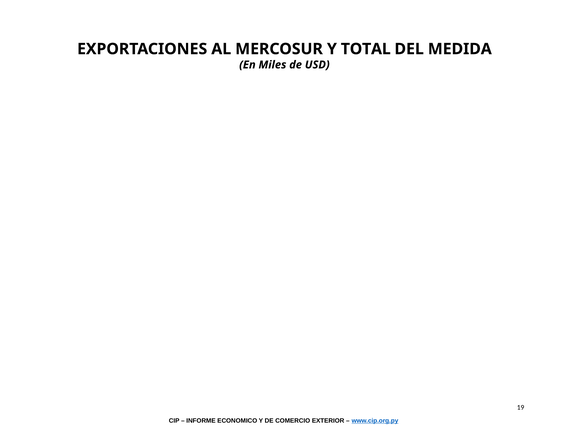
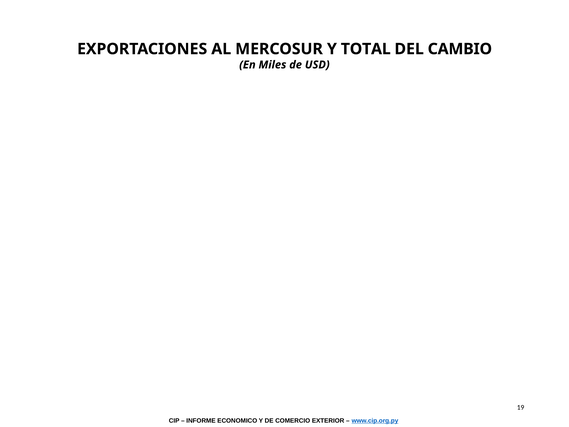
MEDIDA: MEDIDA -> CAMBIO
